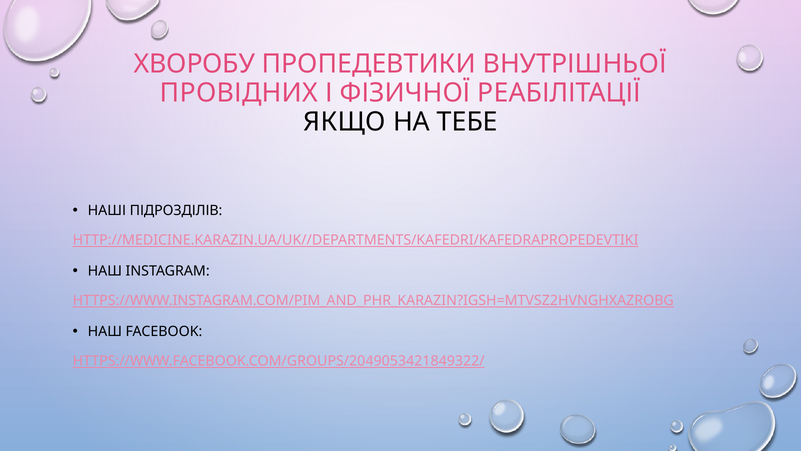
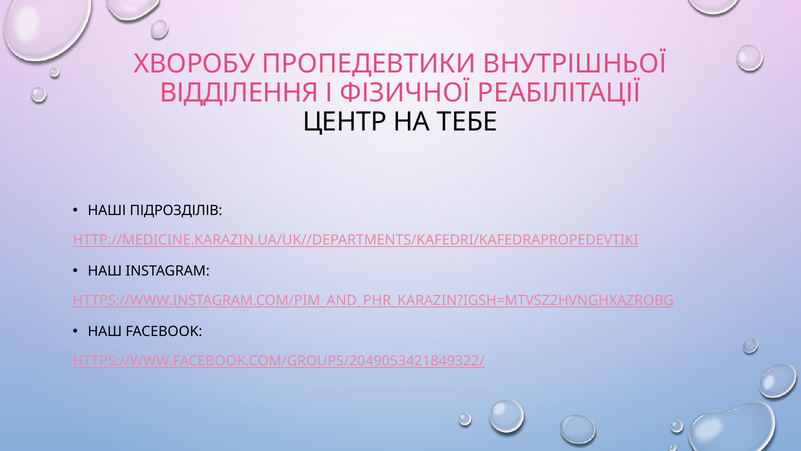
ПРОВІДНИХ: ПРОВІДНИХ -> ВІДДІЛЕННЯ
ЯКЩО: ЯКЩО -> ЦЕНТР
